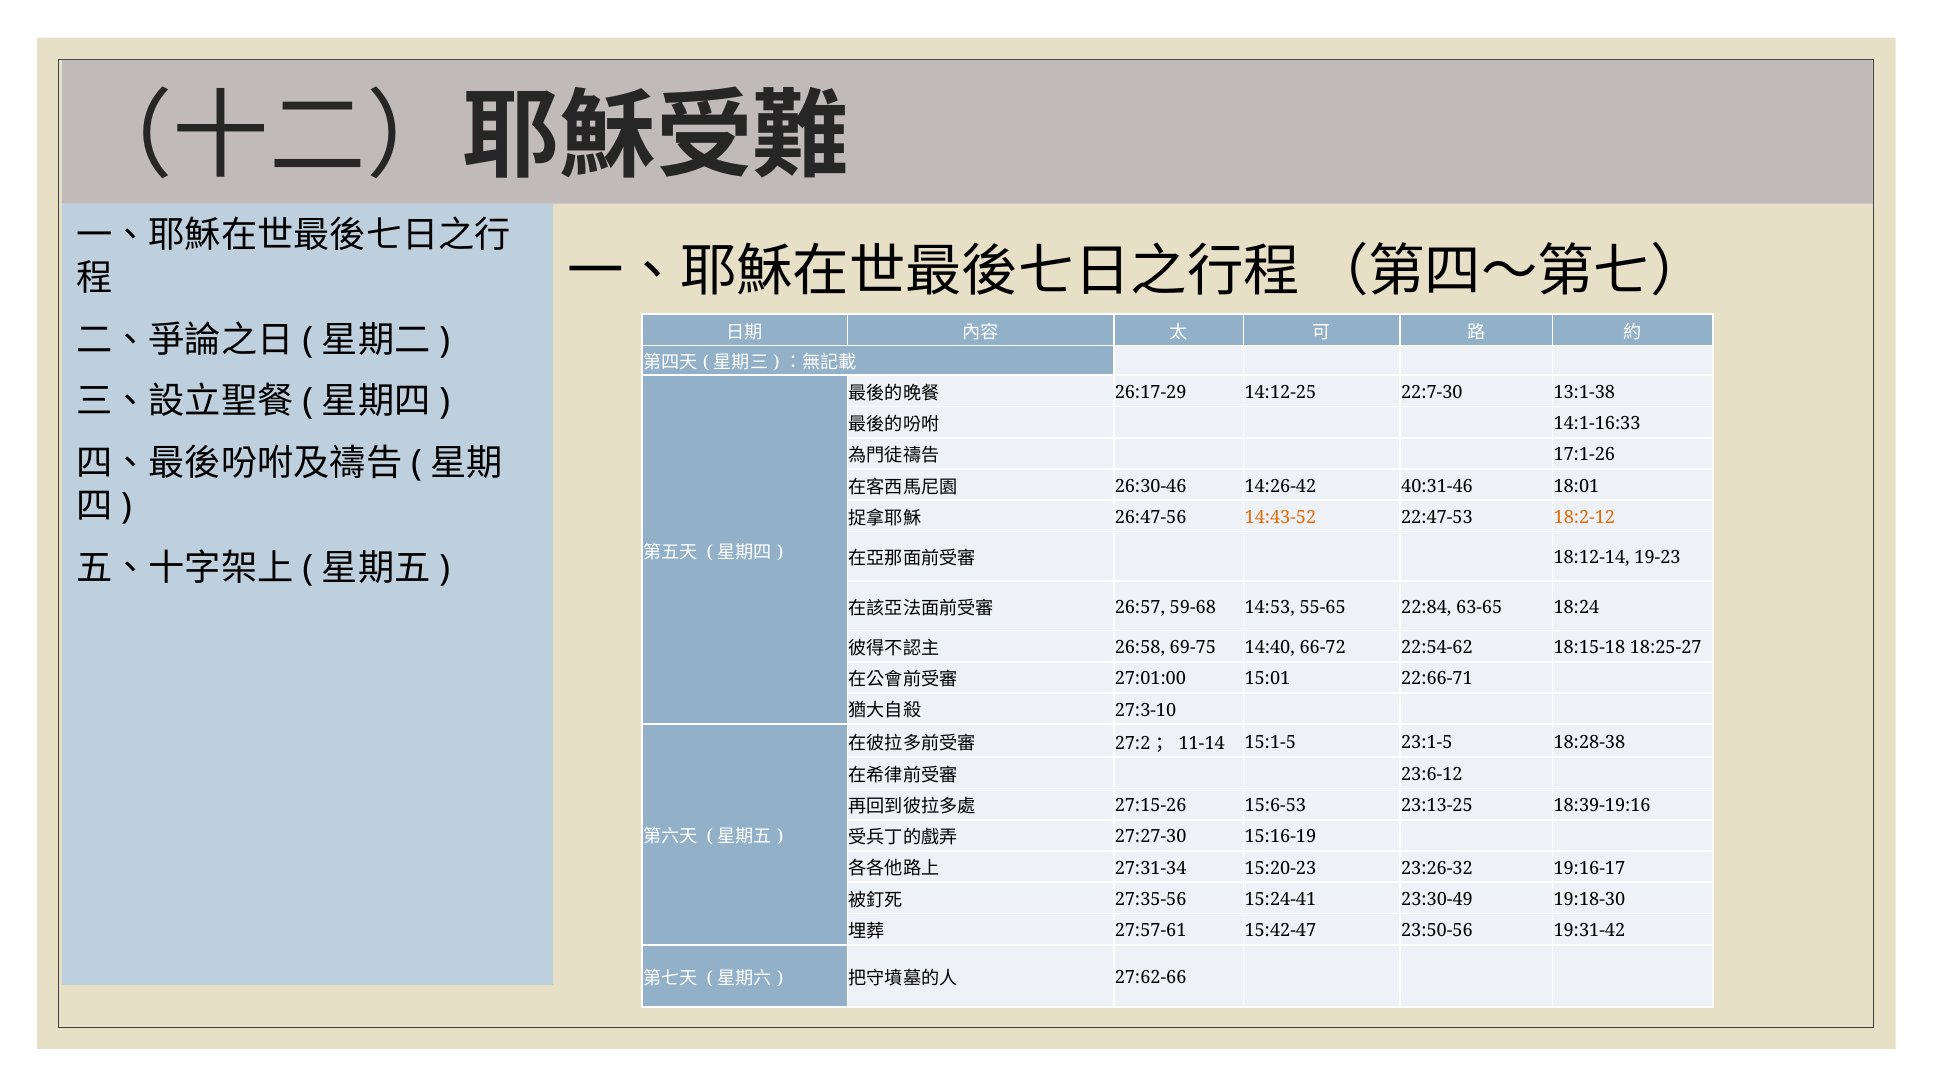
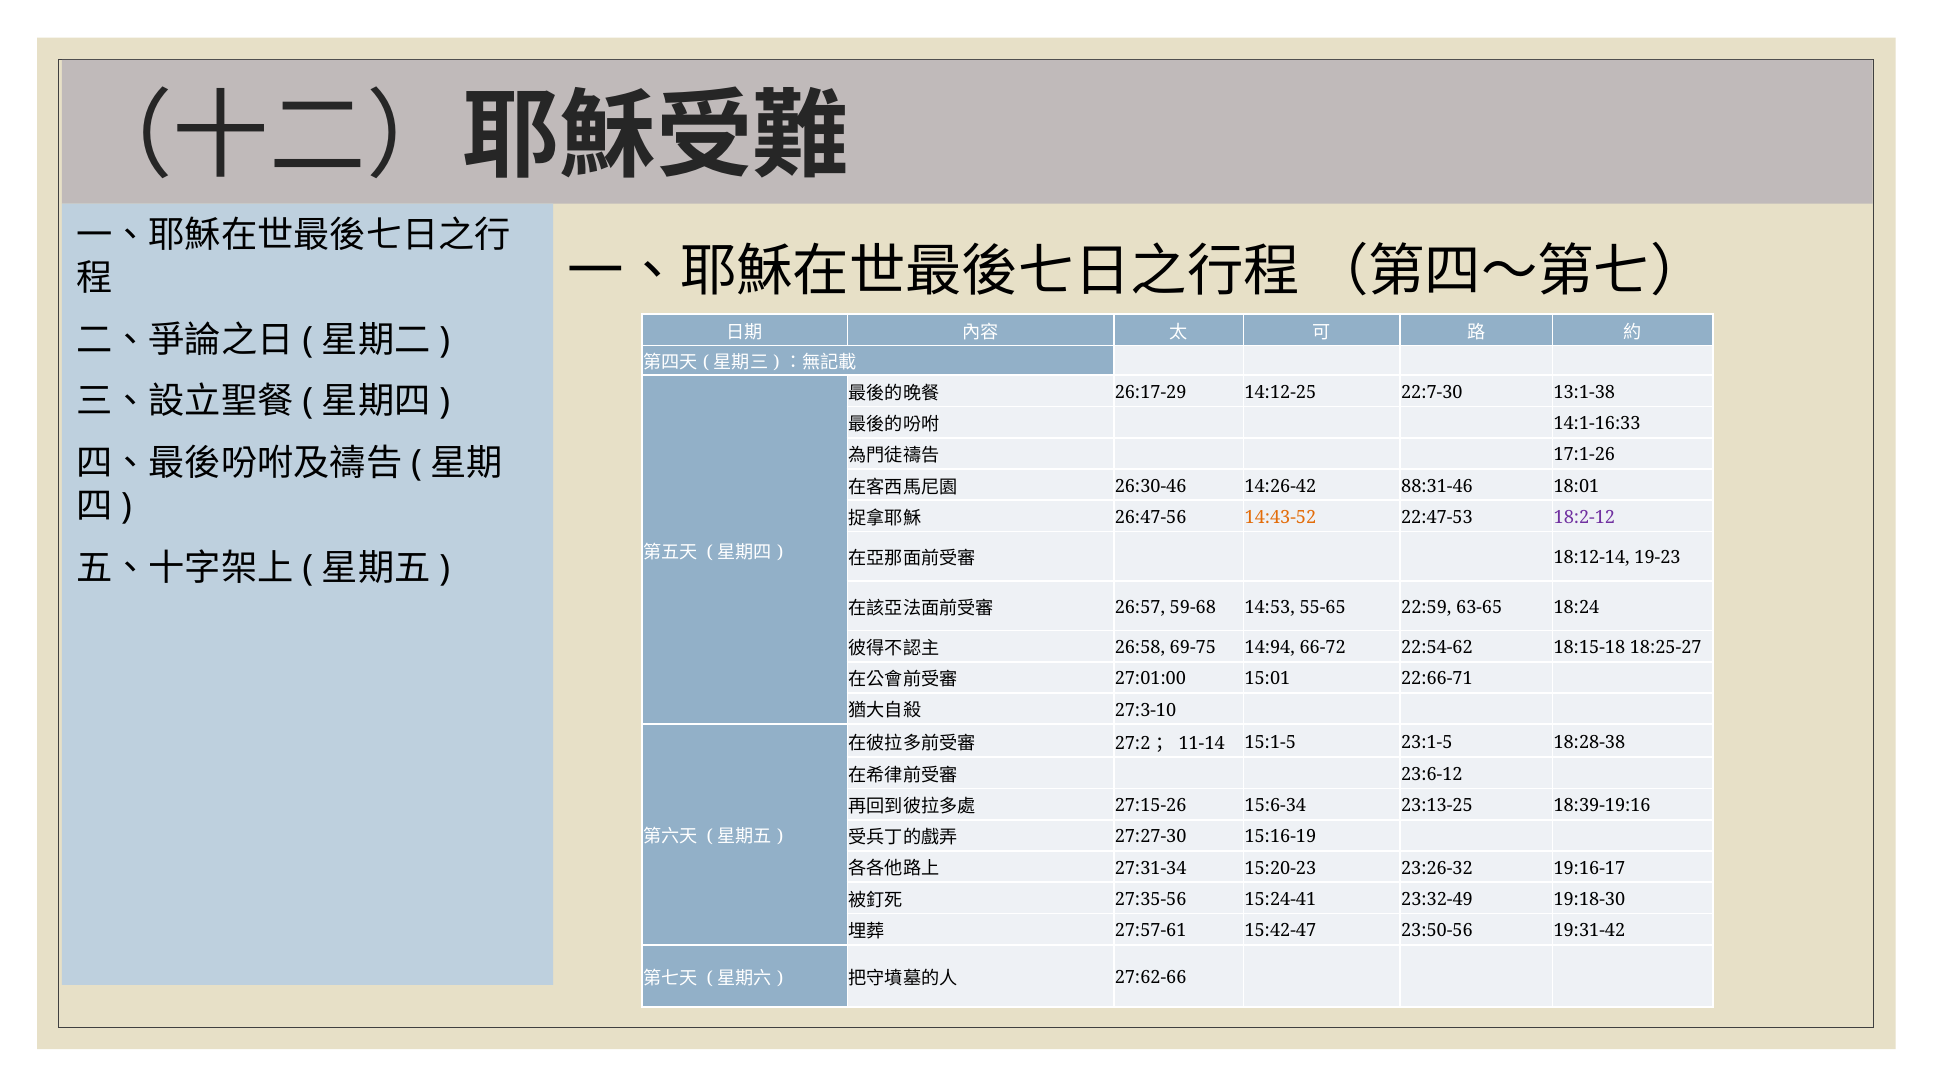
40:31-46: 40:31-46 -> 88:31-46
18:2-12 colour: orange -> purple
22:84: 22:84 -> 22:59
14:40: 14:40 -> 14:94
15:6-53: 15:6-53 -> 15:6-34
23:30-49: 23:30-49 -> 23:32-49
